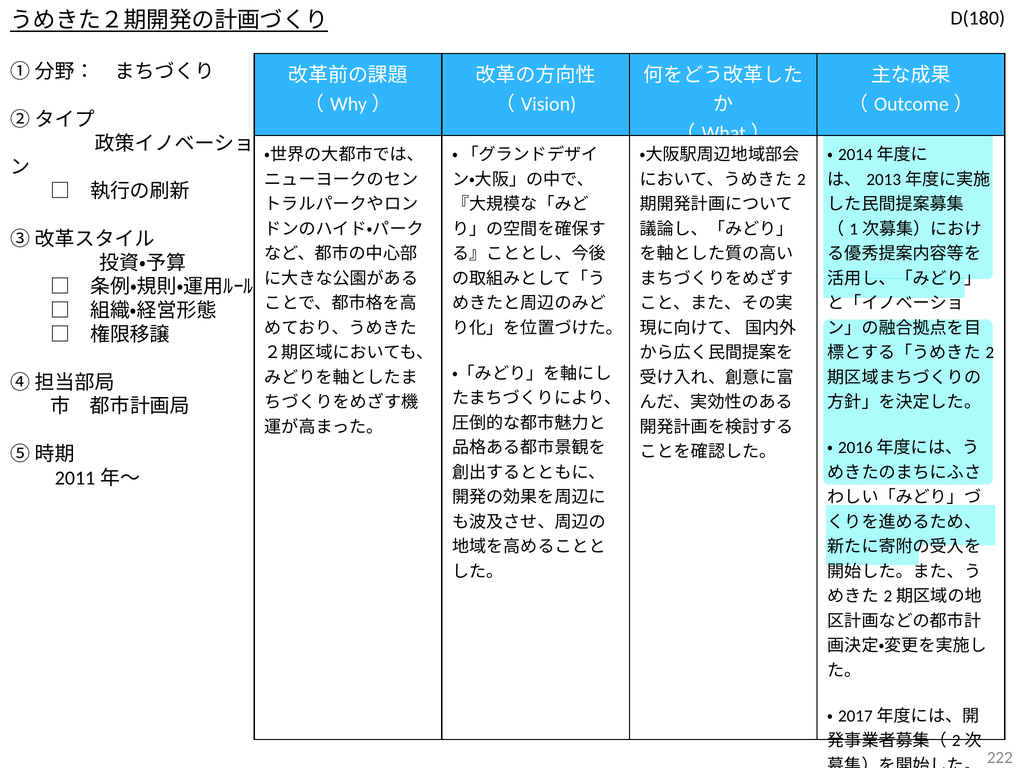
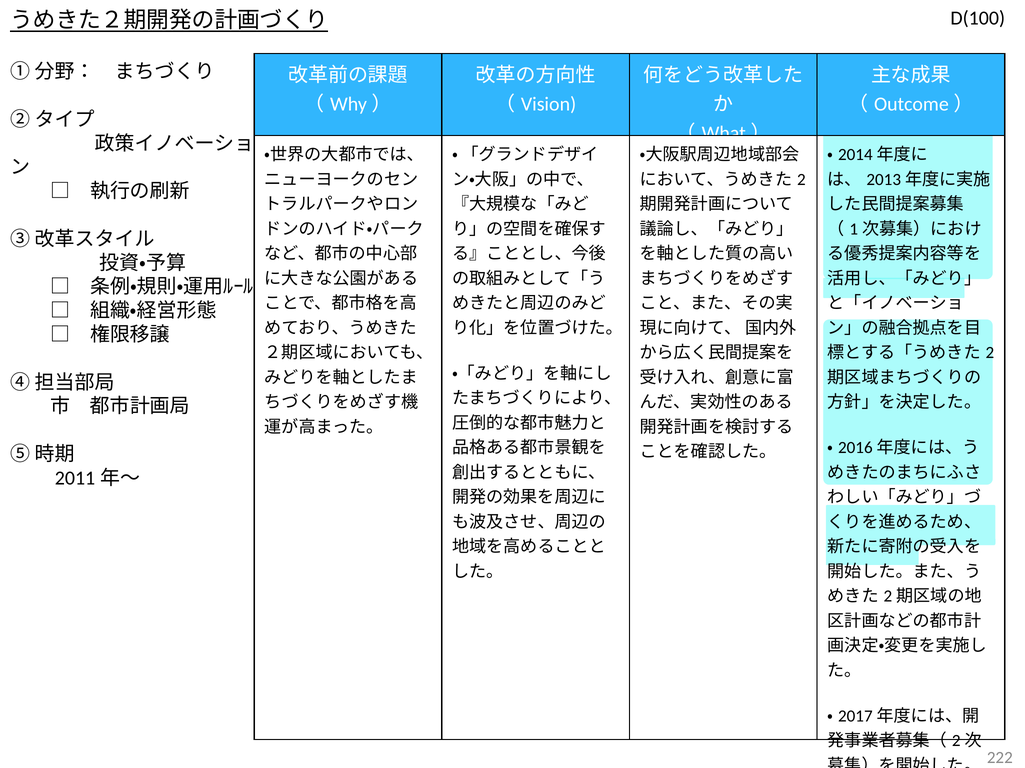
D(180: D(180 -> D(100
